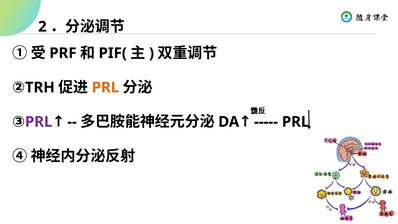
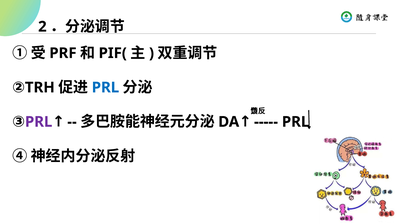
PRL at (105, 87) colour: orange -> blue
